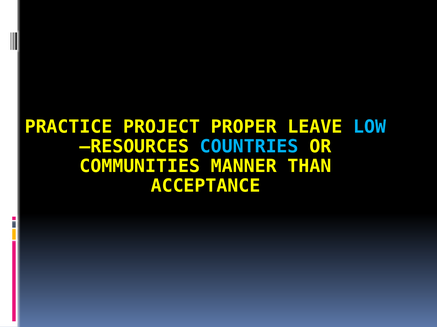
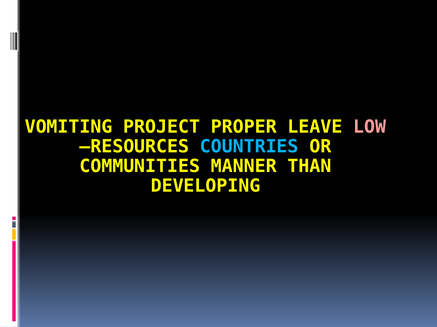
PRACTICE: PRACTICE -> VOMITING
LOW colour: light blue -> pink
ACCEPTANCE: ACCEPTANCE -> DEVELOPING
